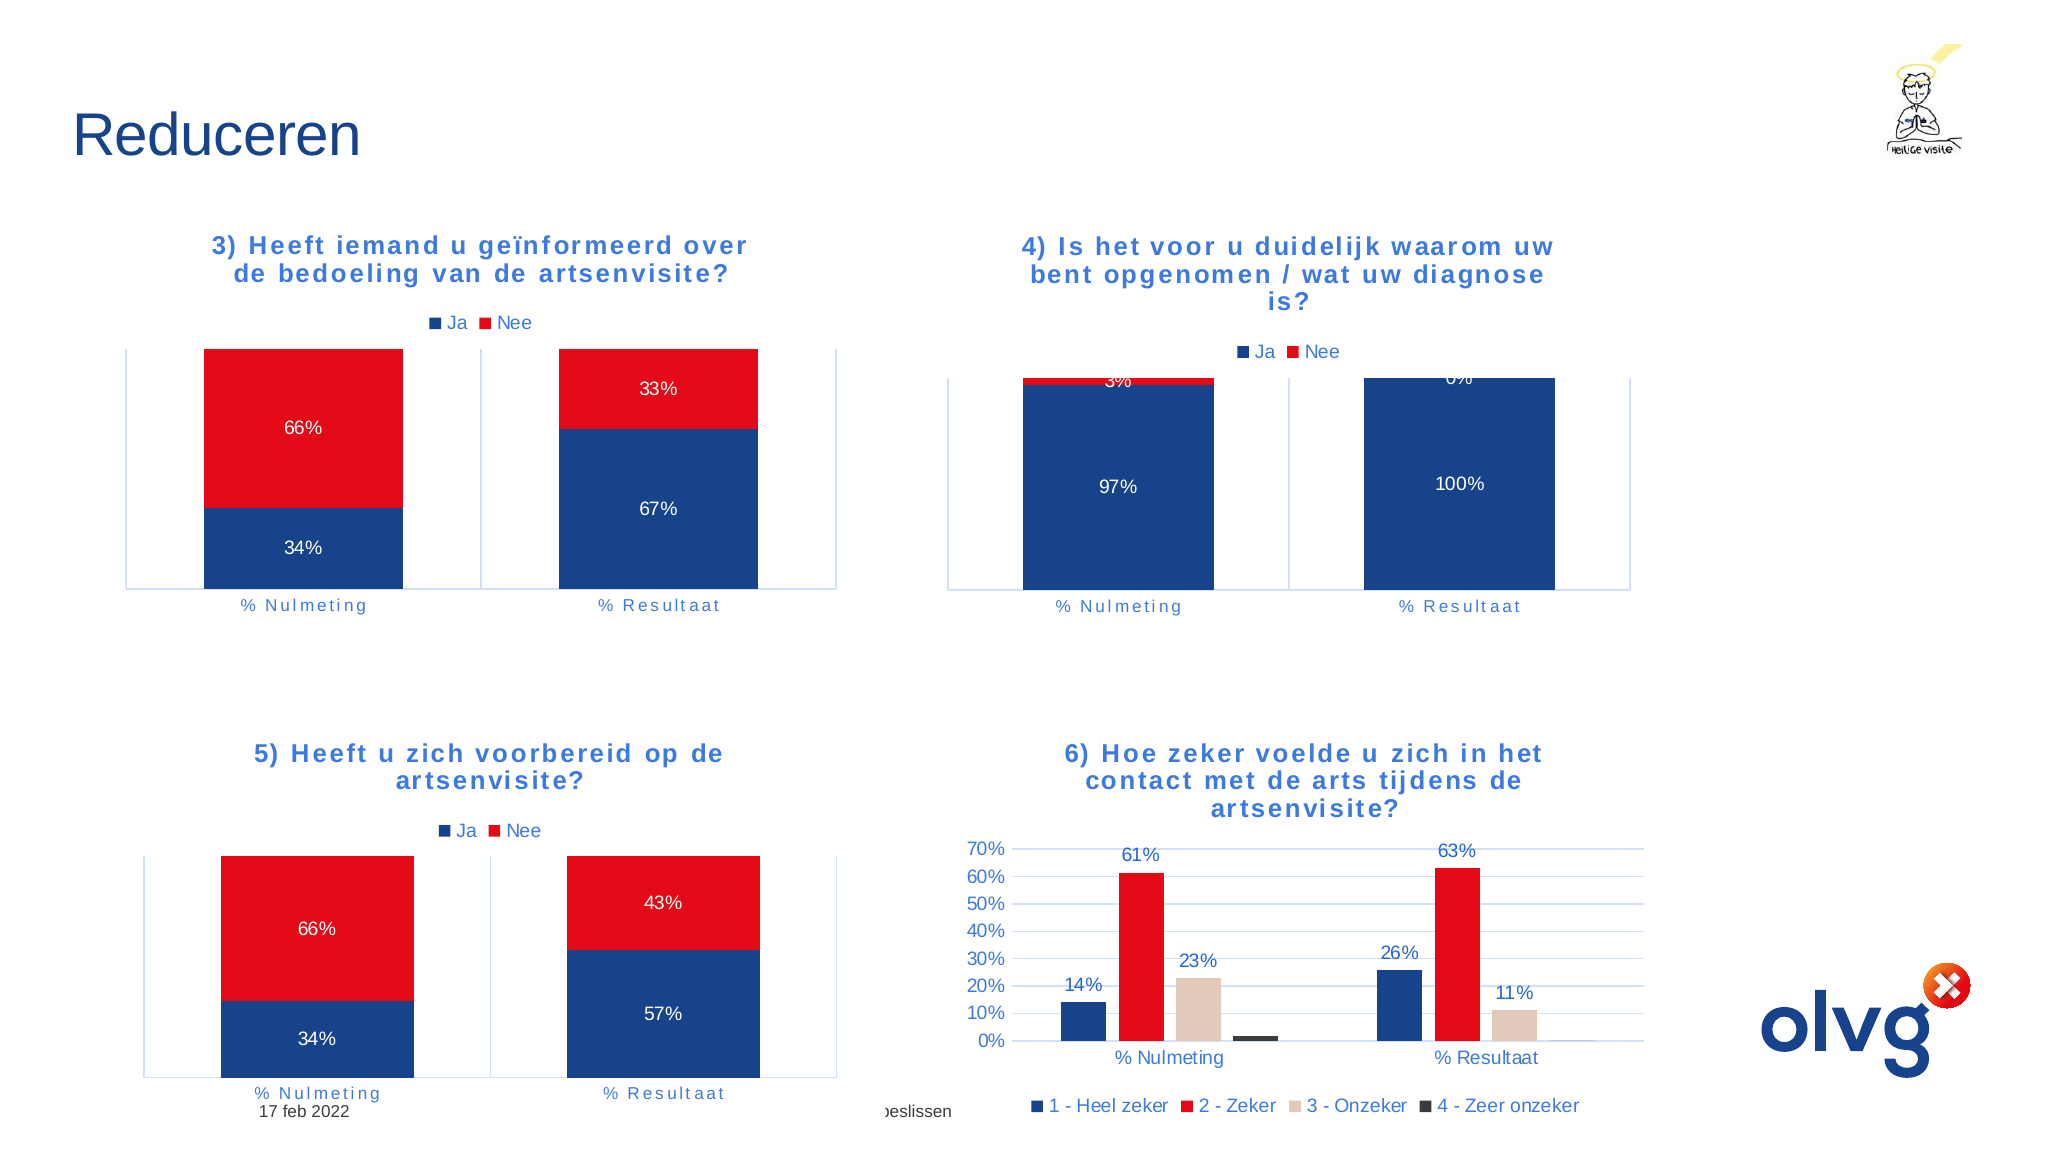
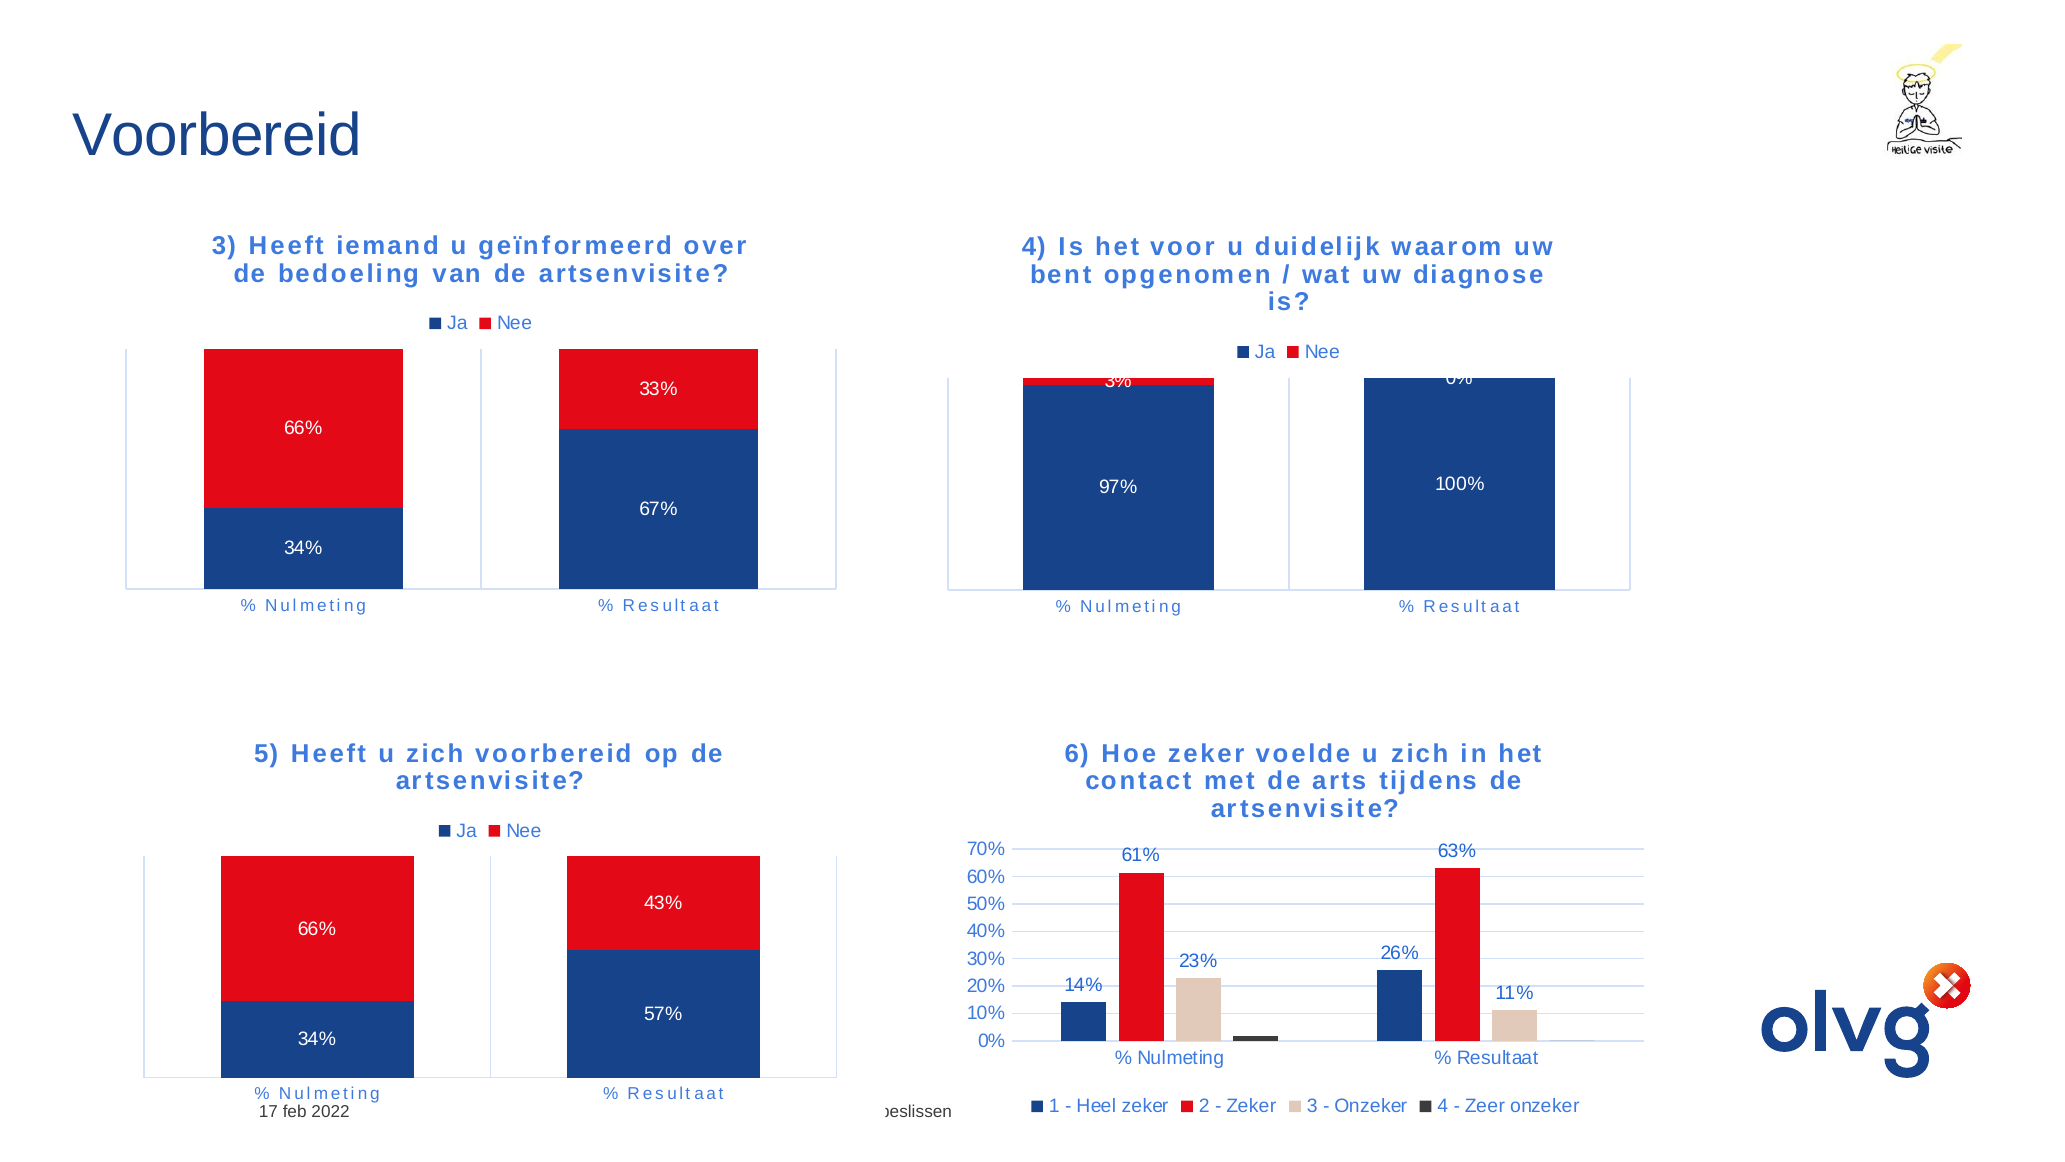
Reduceren at (217, 136): Reduceren -> Voorbereid
